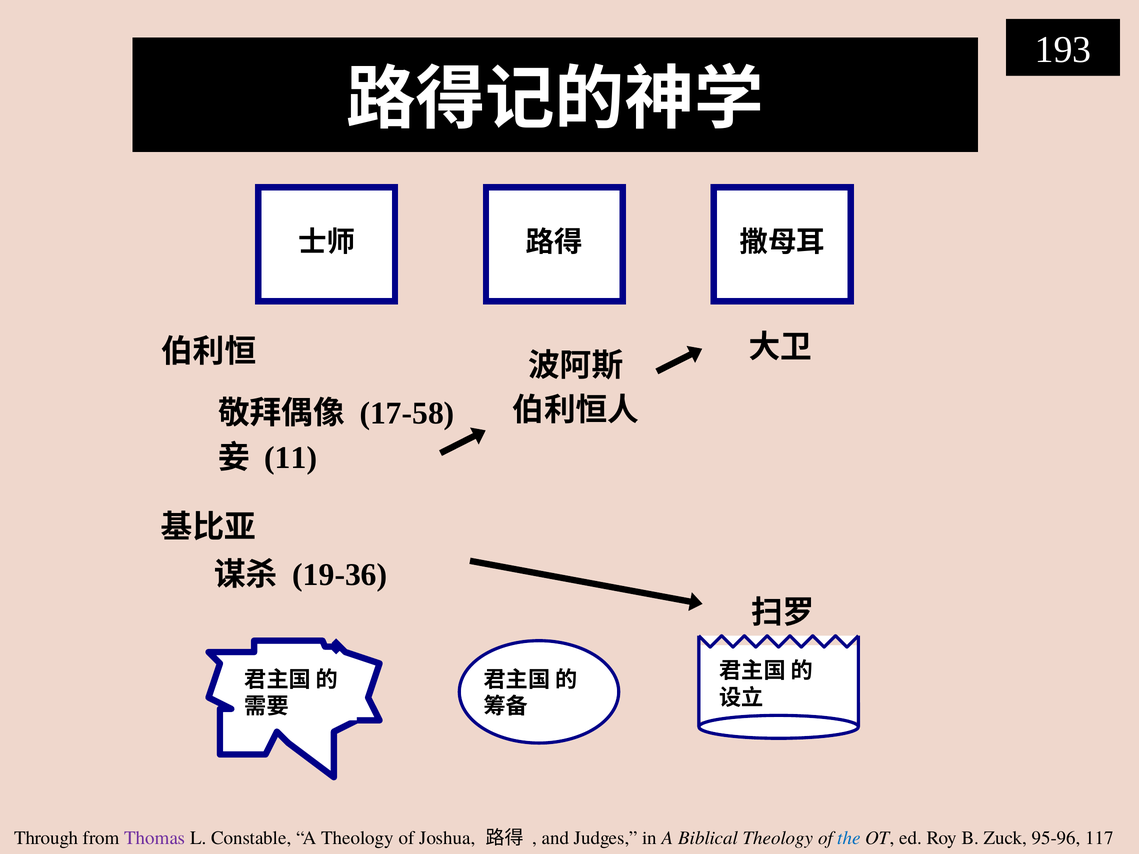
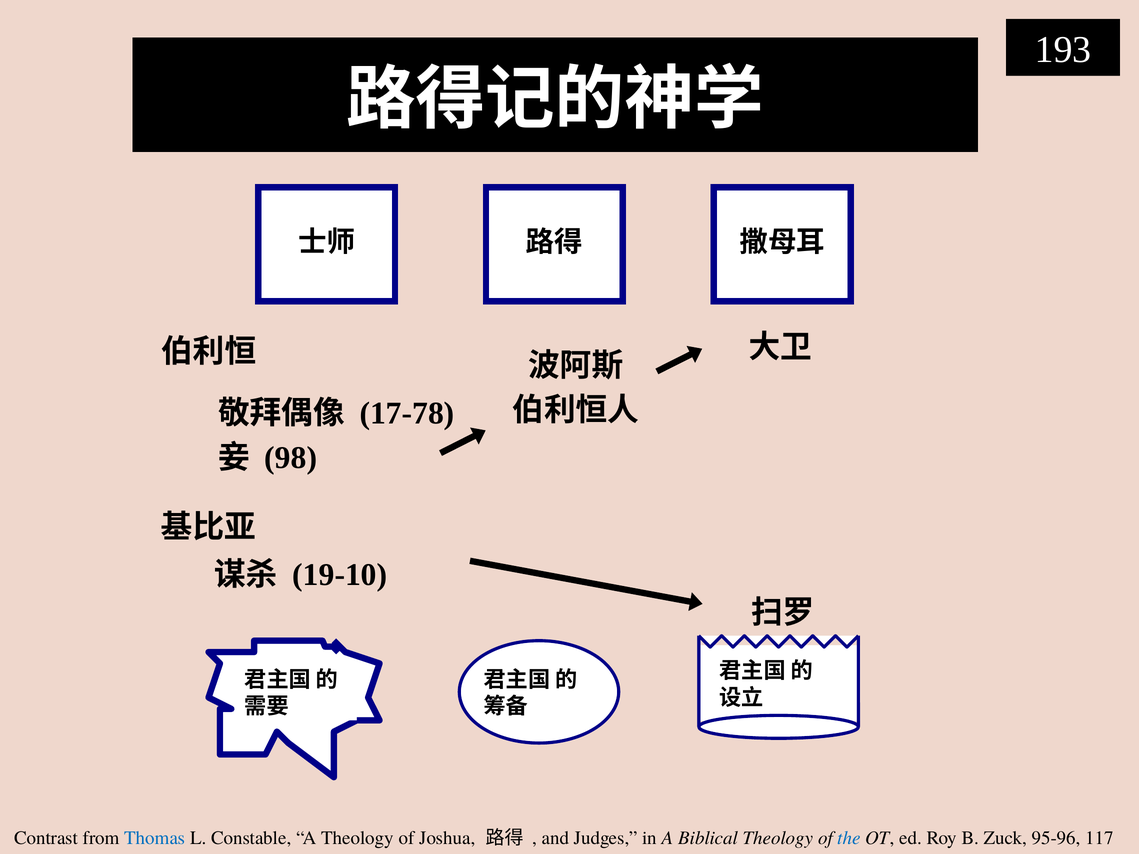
17-58: 17-58 -> 17-78
11: 11 -> 98
19-36: 19-36 -> 19-10
Through: Through -> Contrast
Thomas colour: purple -> blue
